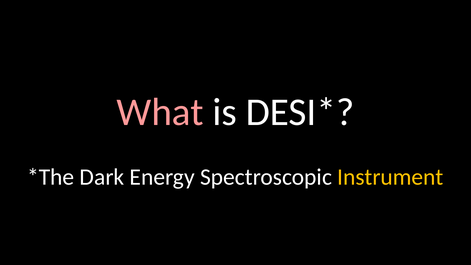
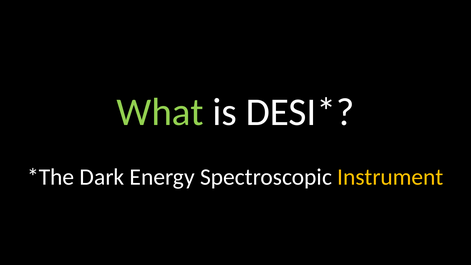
What colour: pink -> light green
